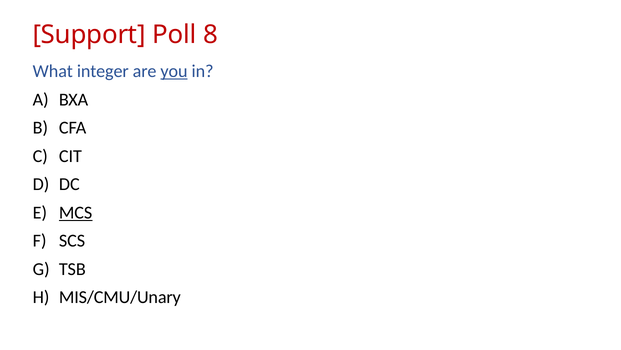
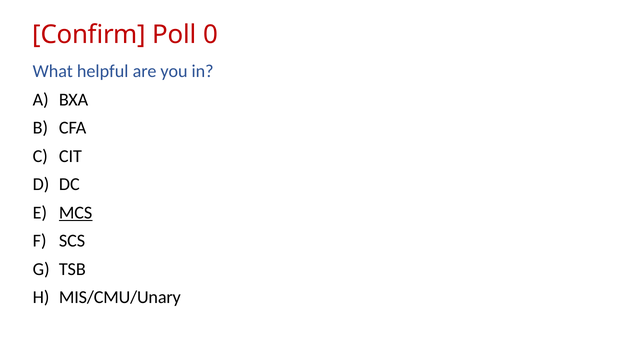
Support: Support -> Confirm
8: 8 -> 0
integer: integer -> helpful
you underline: present -> none
